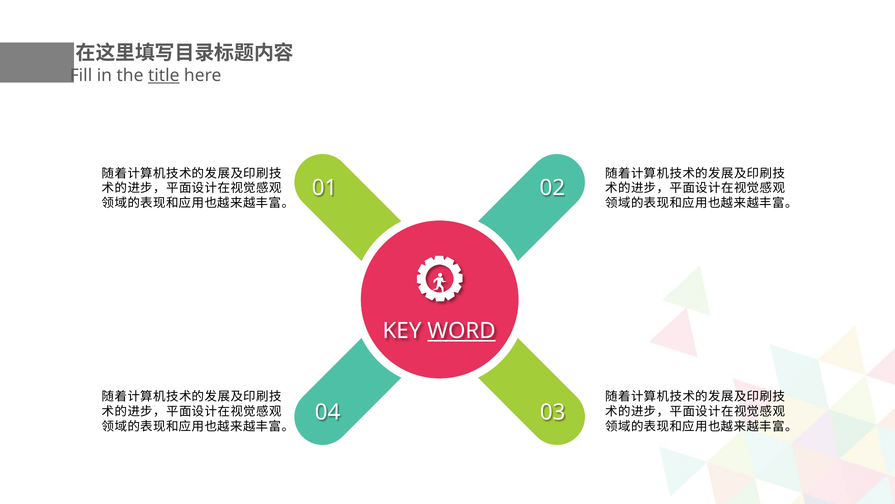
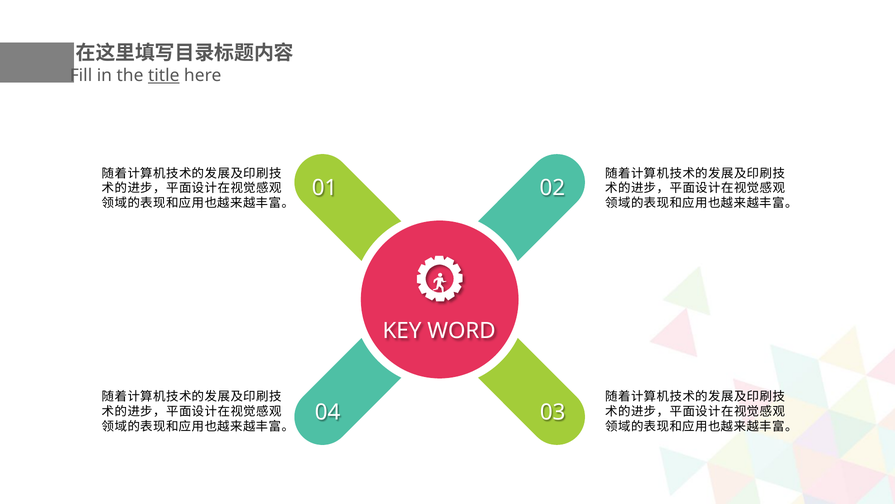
WORD underline: present -> none
